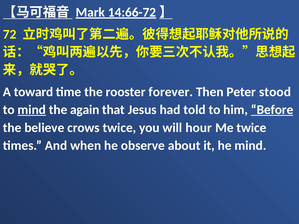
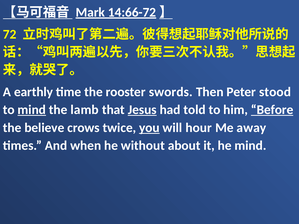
toward: toward -> earthly
forever: forever -> swords
again: again -> lamb
Jesus underline: none -> present
you underline: none -> present
Me twice: twice -> away
observe: observe -> without
